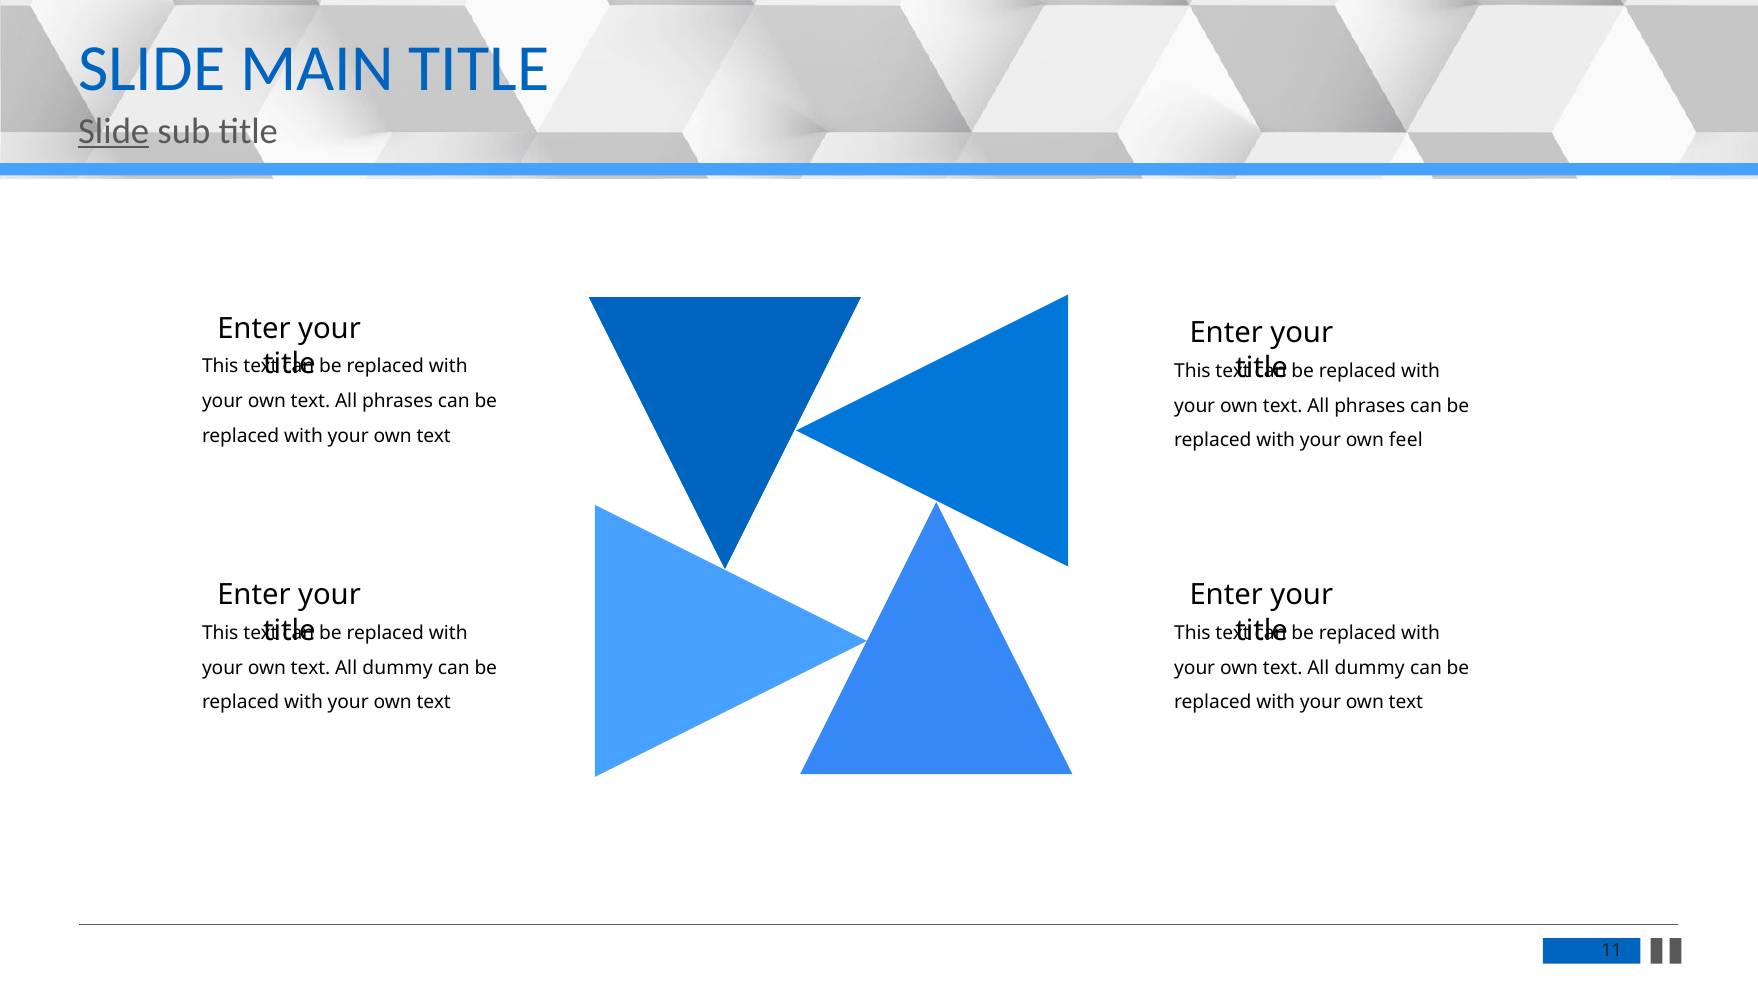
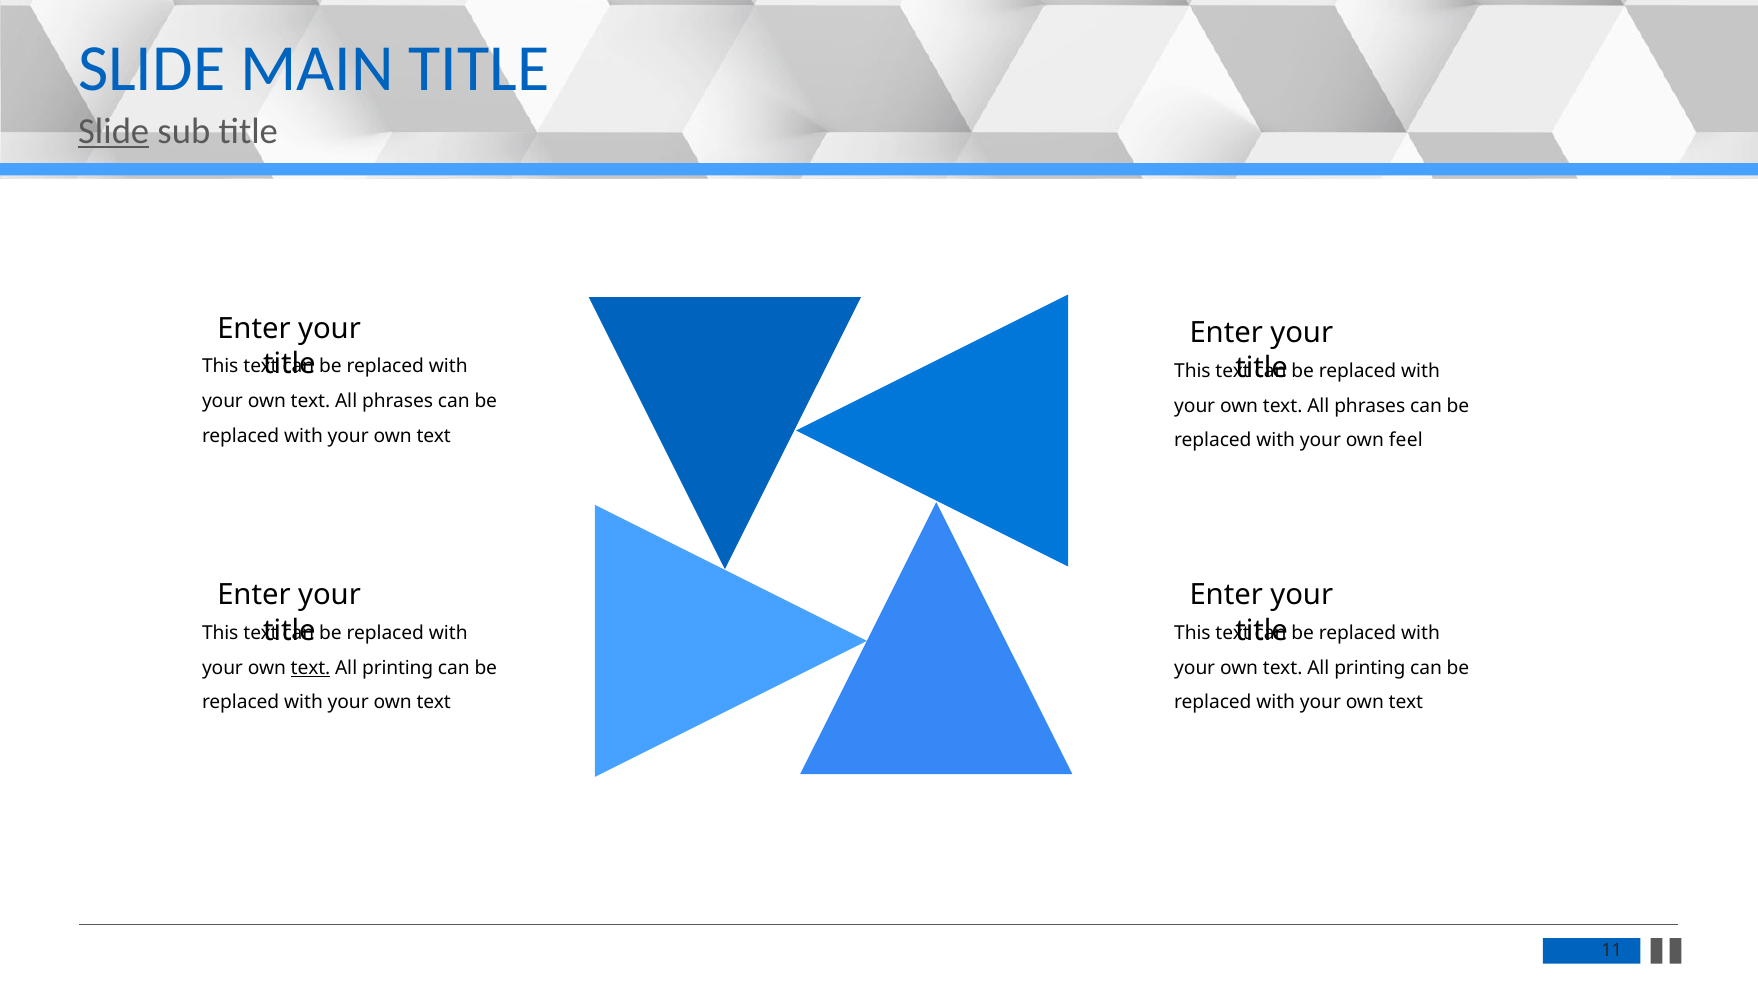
text at (310, 668) underline: none -> present
dummy at (397, 668): dummy -> printing
dummy at (1370, 668): dummy -> printing
